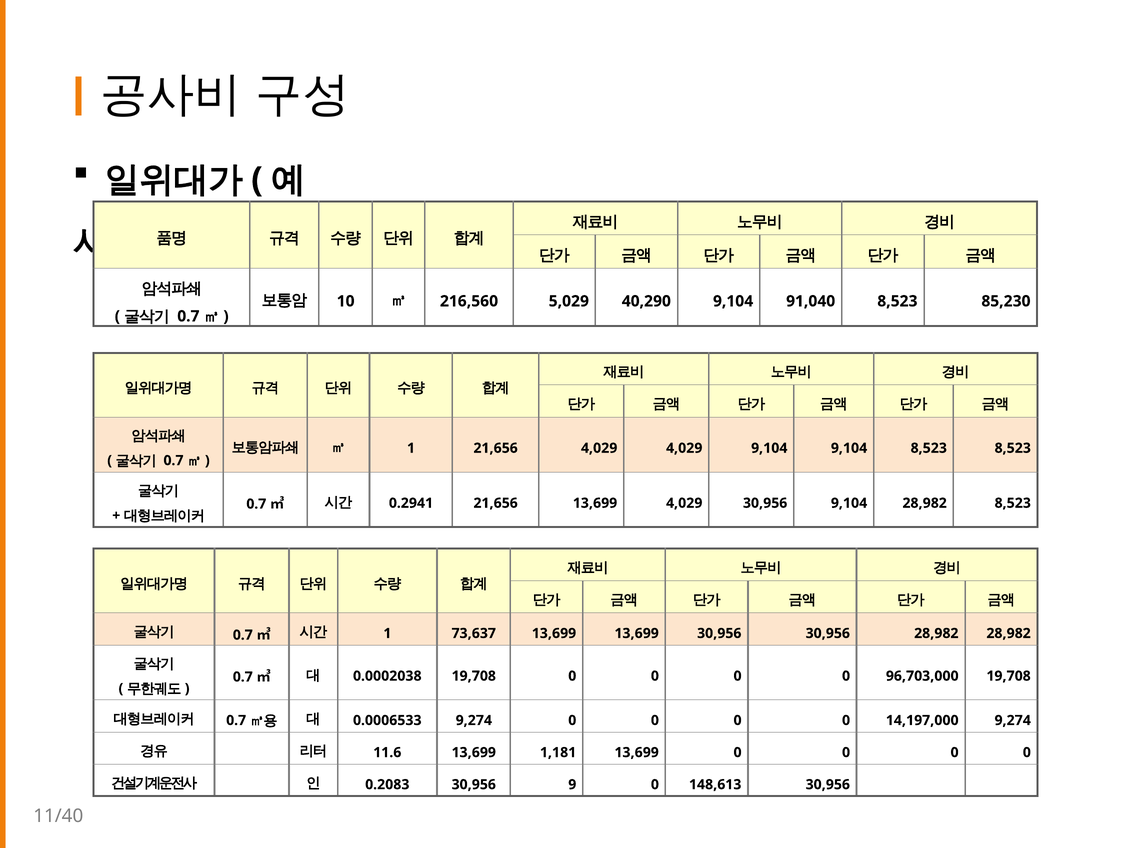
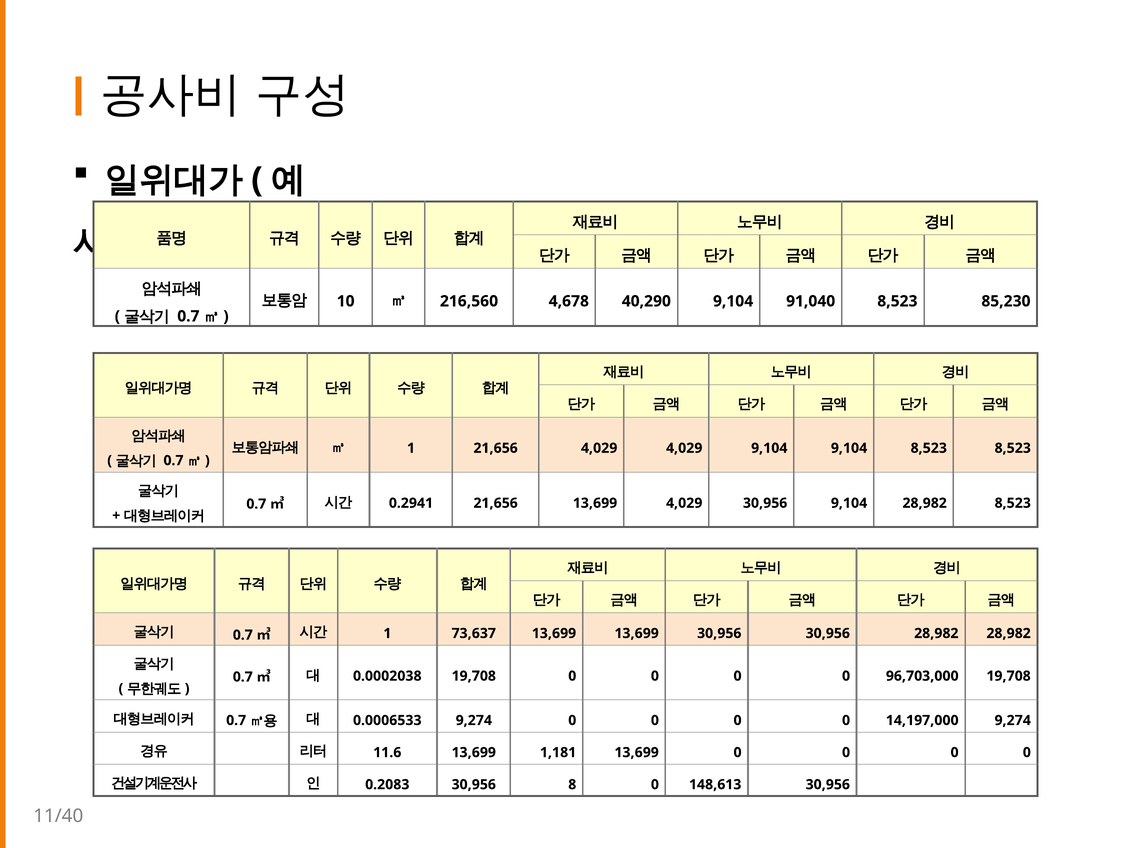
5,029: 5,029 -> 4,678
9: 9 -> 8
